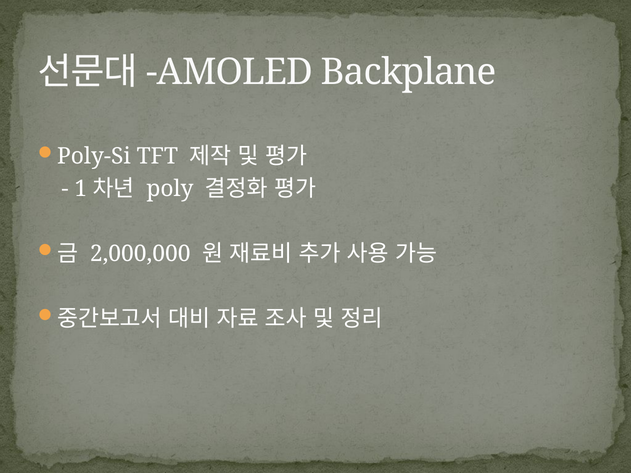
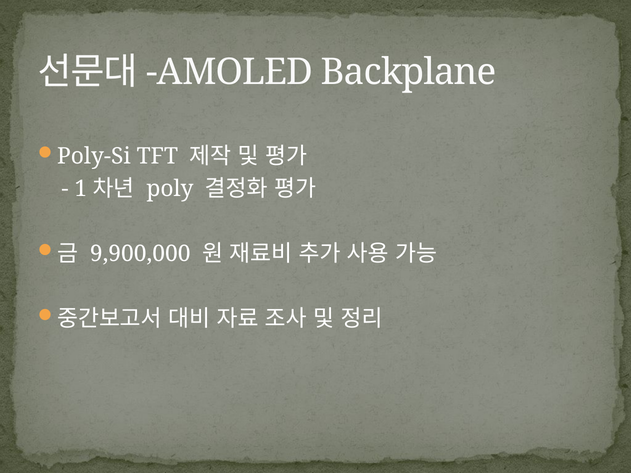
2,000,000: 2,000,000 -> 9,900,000
